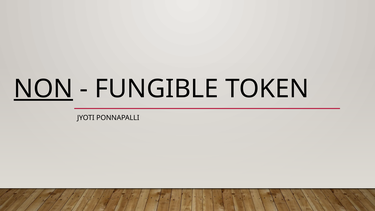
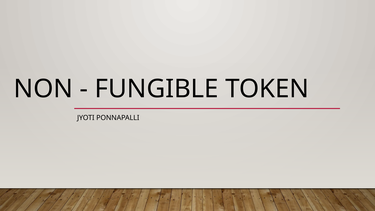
NON underline: present -> none
